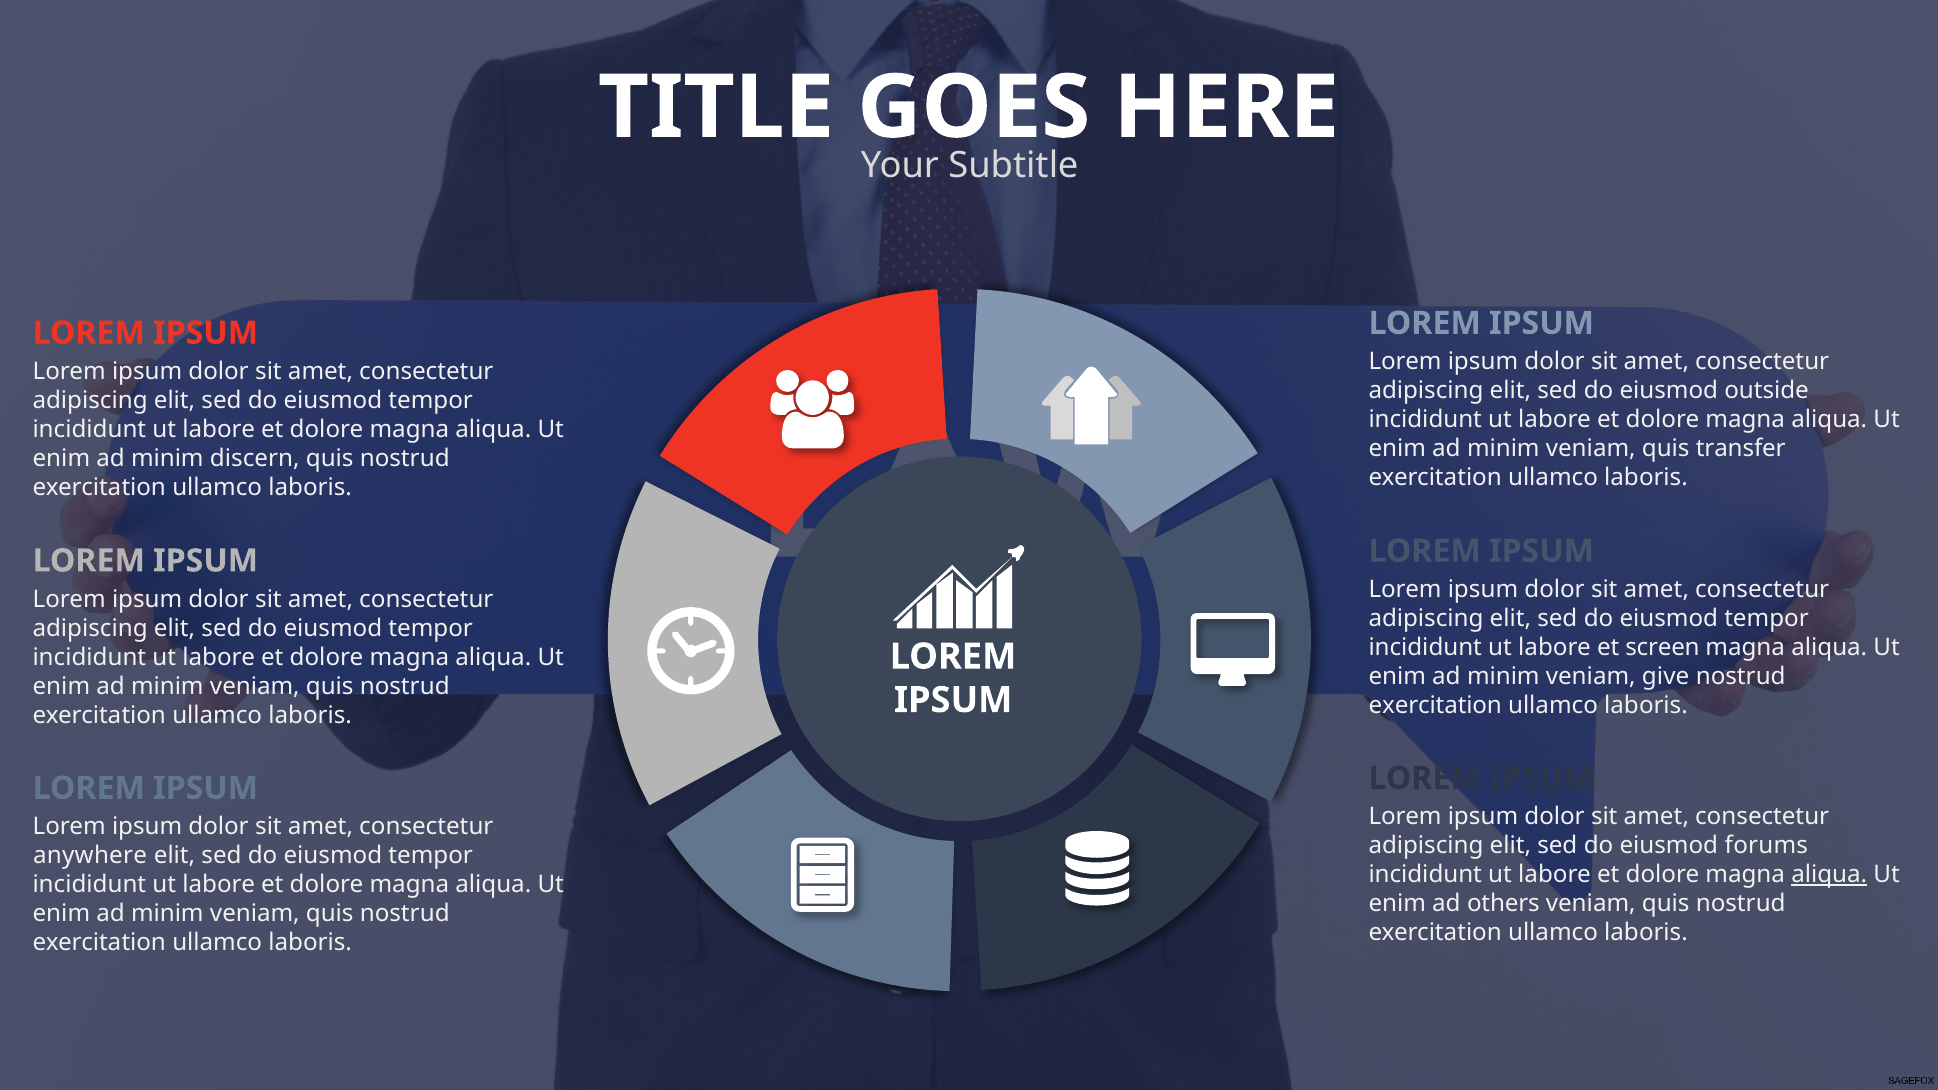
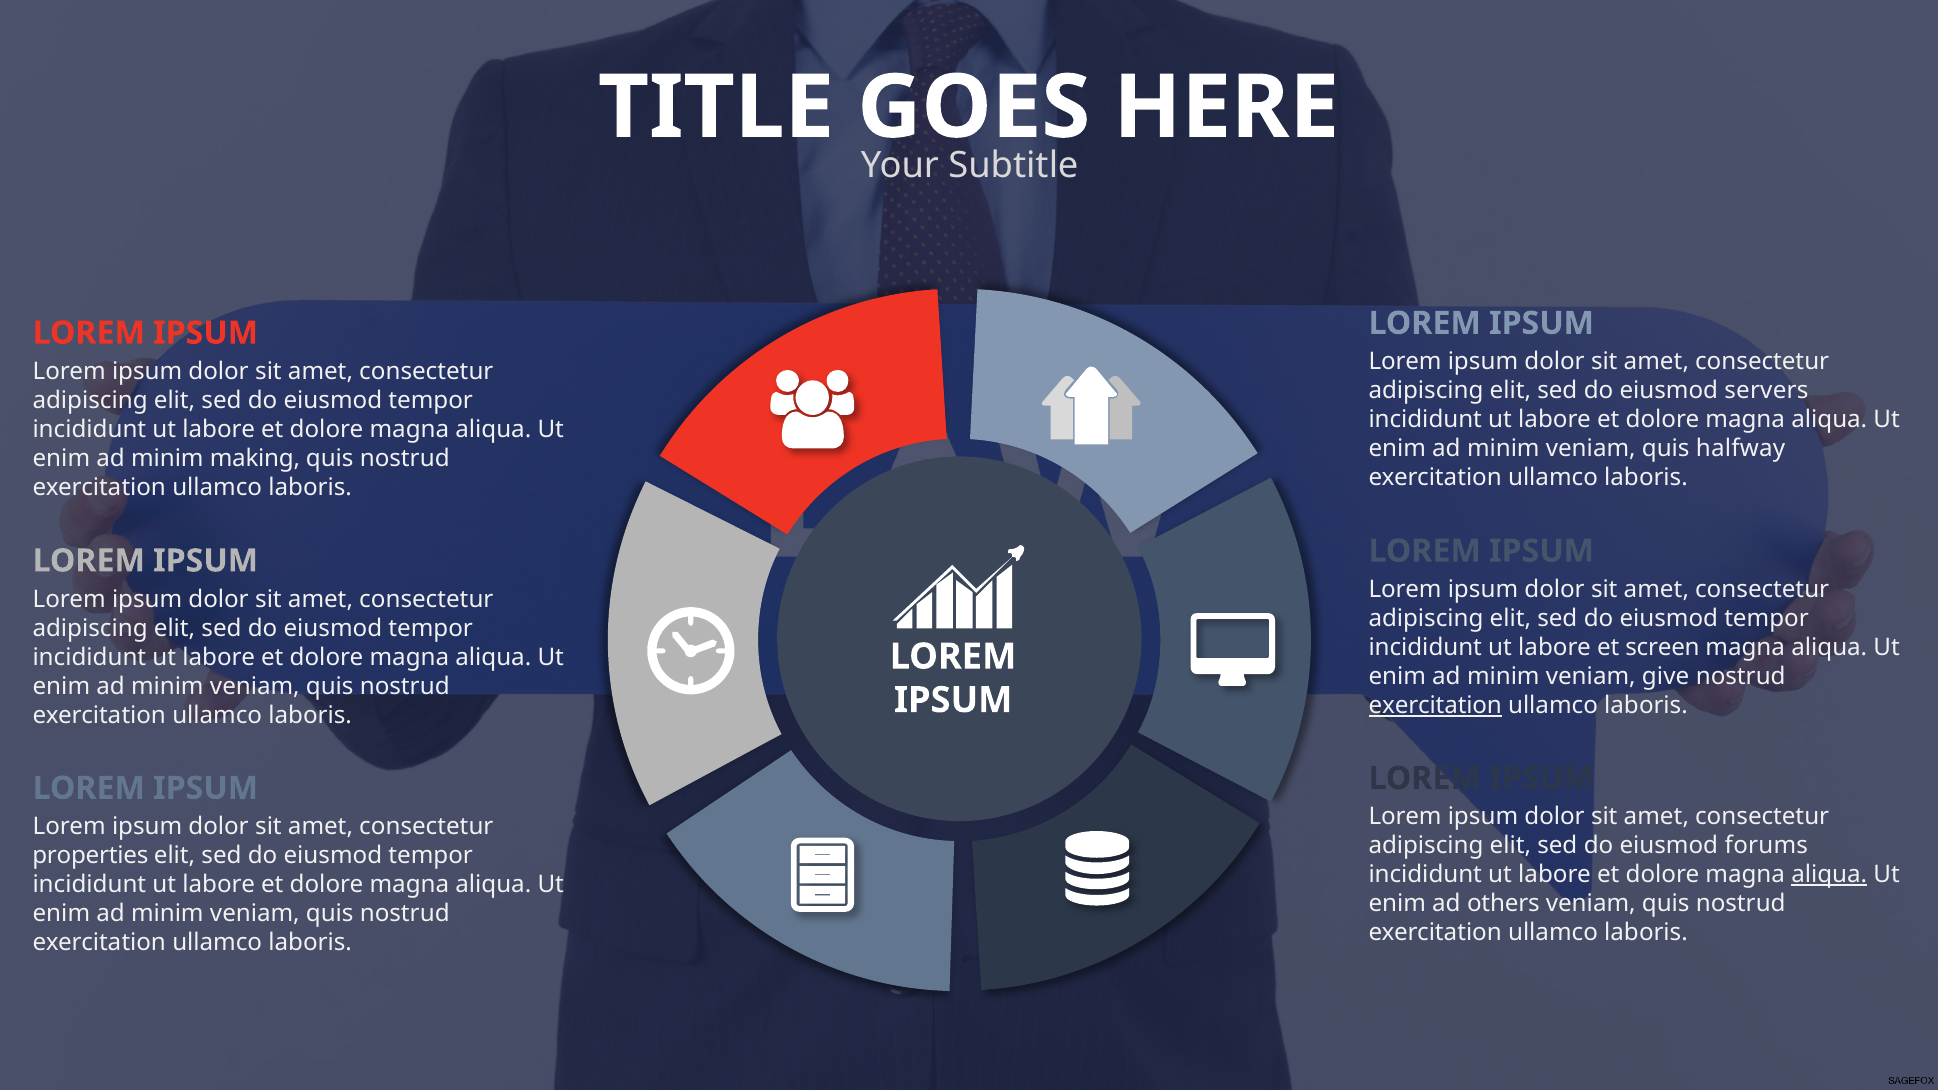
outside: outside -> servers
transfer: transfer -> halfway
discern: discern -> making
exercitation at (1435, 706) underline: none -> present
anywhere: anywhere -> properties
